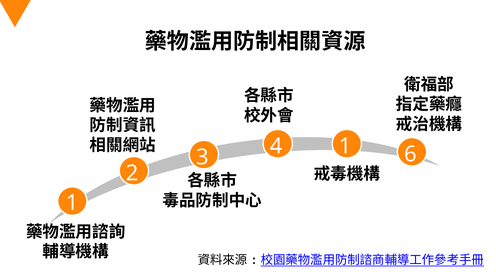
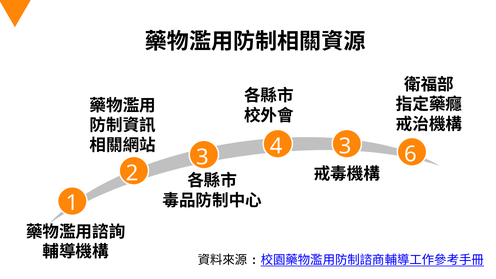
4 1: 1 -> 3
